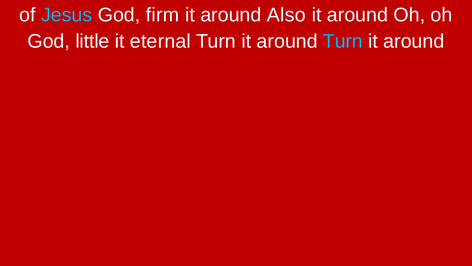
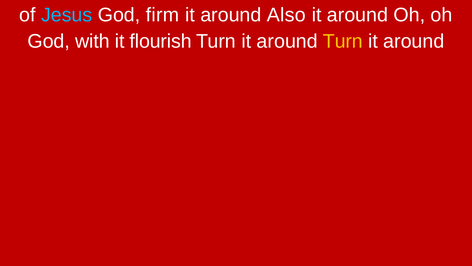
little: little -> with
eternal: eternal -> flourish
Turn at (343, 41) colour: light blue -> yellow
